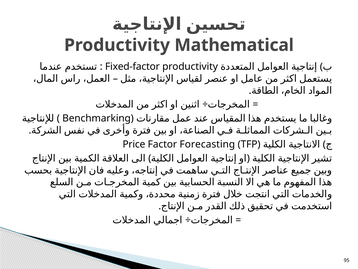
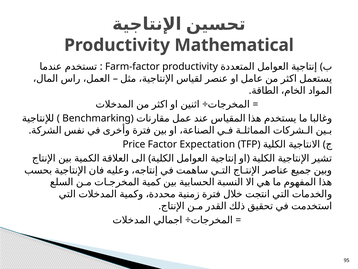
Fixed-factor: Fixed-factor -> Farm-factor
Forecasting: Forecasting -> Expectation
